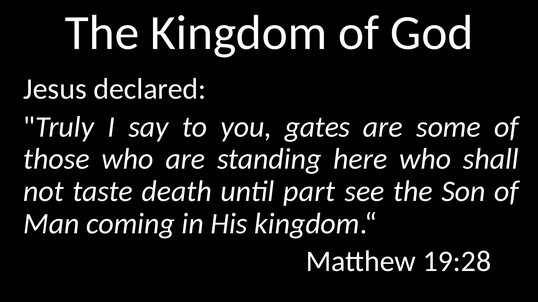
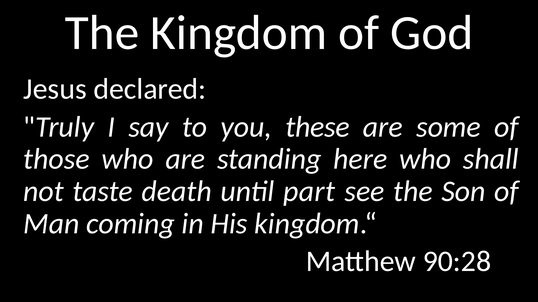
gates: gates -> these
19:28: 19:28 -> 90:28
